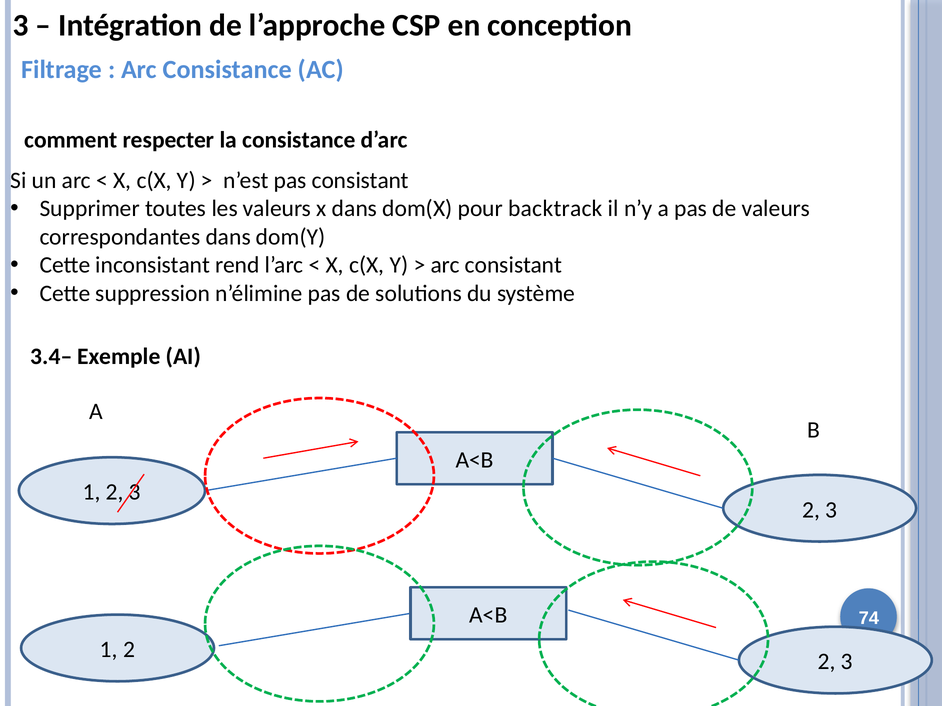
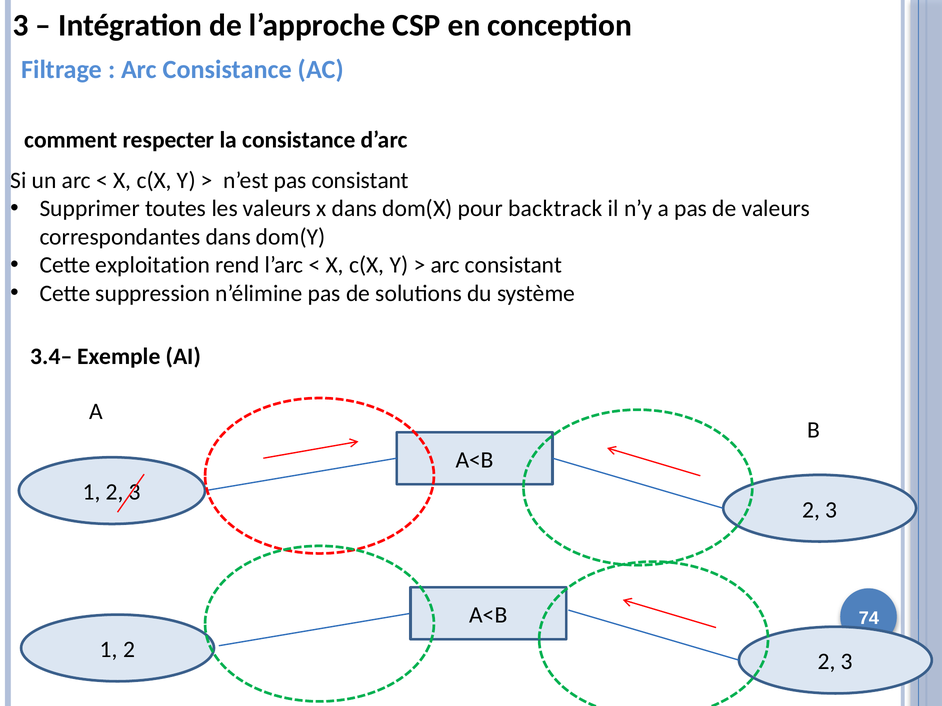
inconsistant: inconsistant -> exploitation
